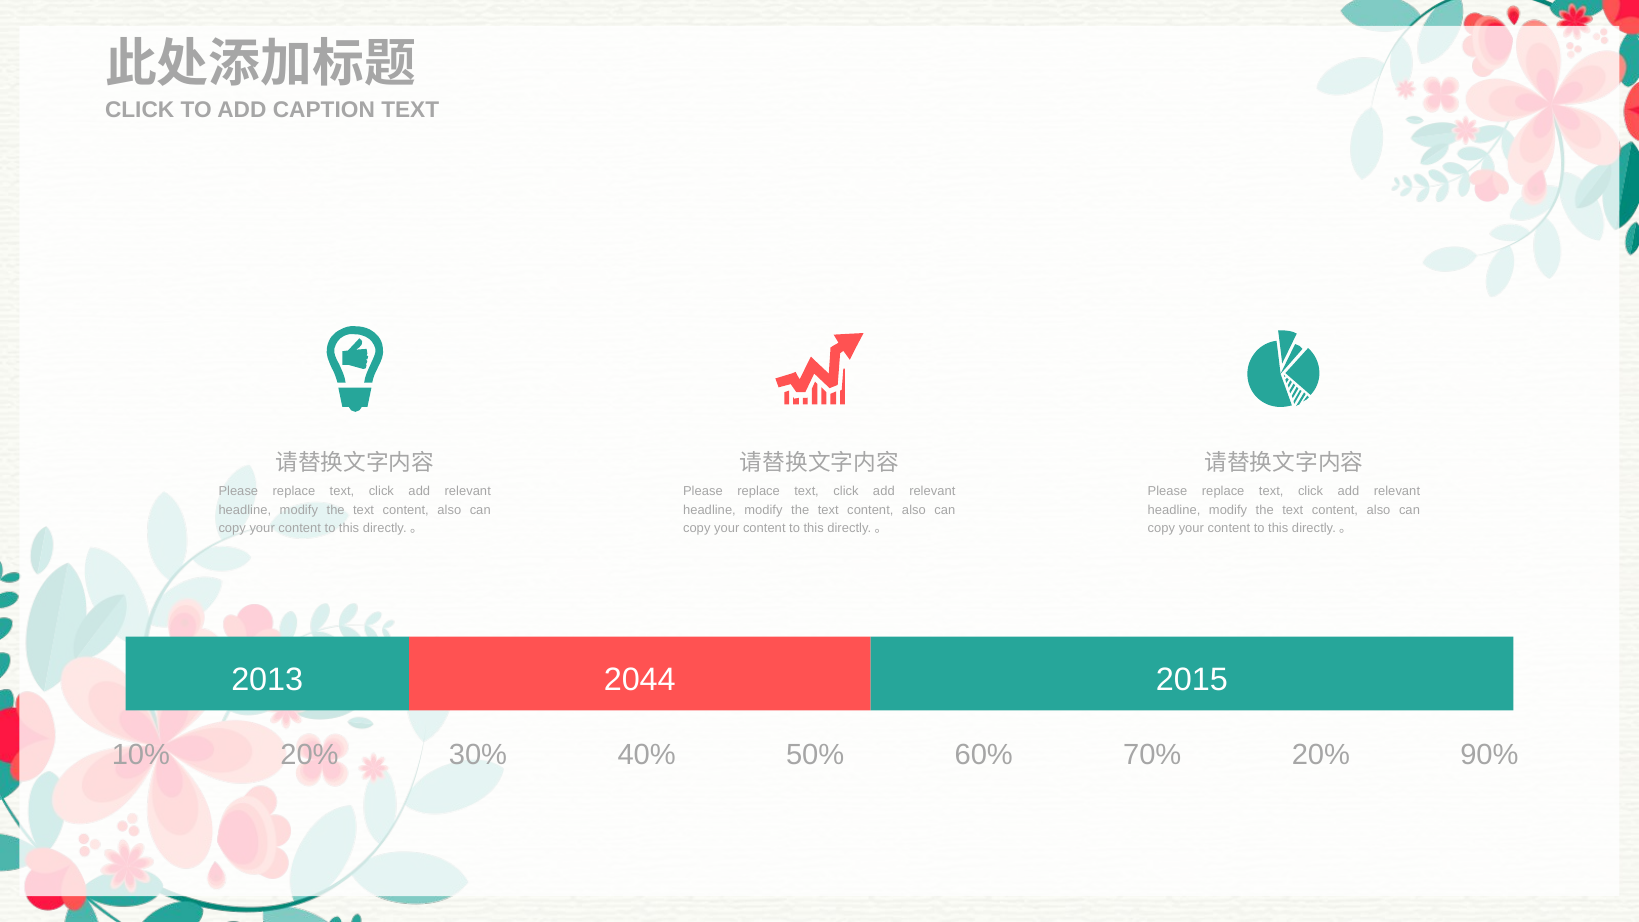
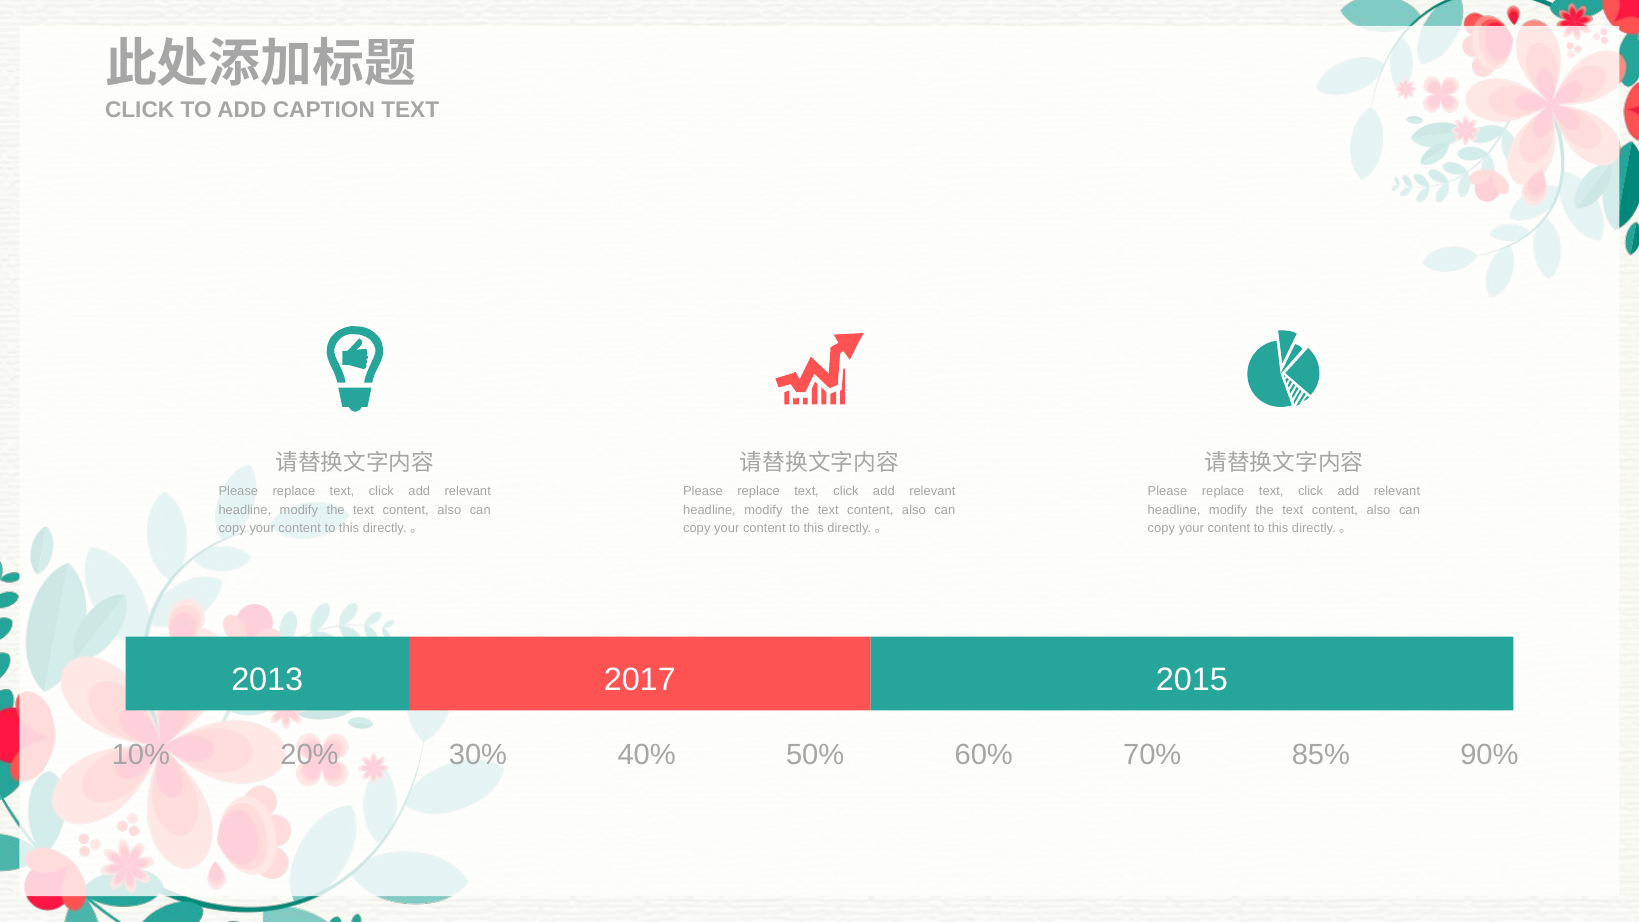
2044: 2044 -> 2017
70% 20%: 20% -> 85%
